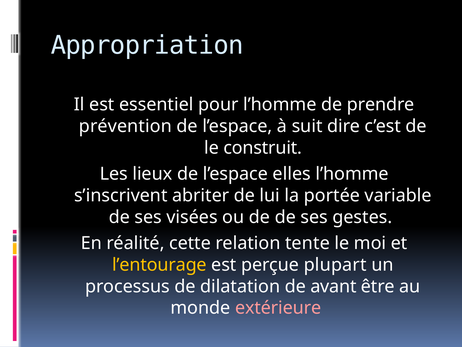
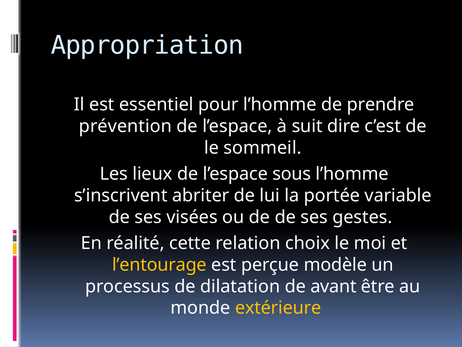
construit: construit -> sommeil
elles: elles -> sous
tente: tente -> choix
plupart: plupart -> modèle
extérieure colour: pink -> yellow
